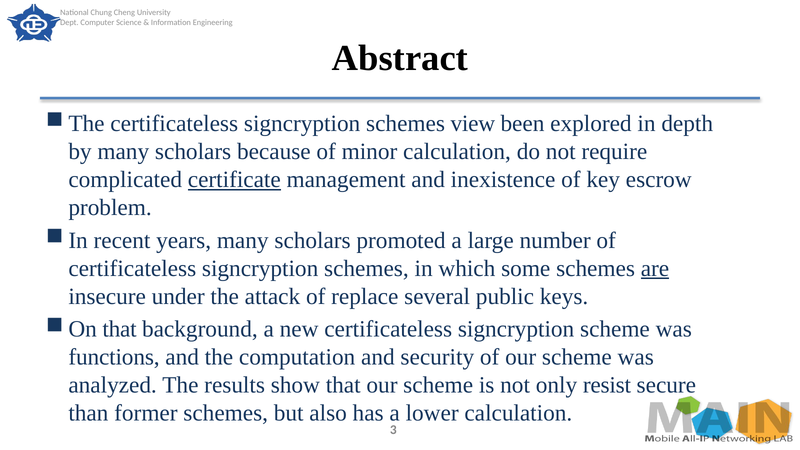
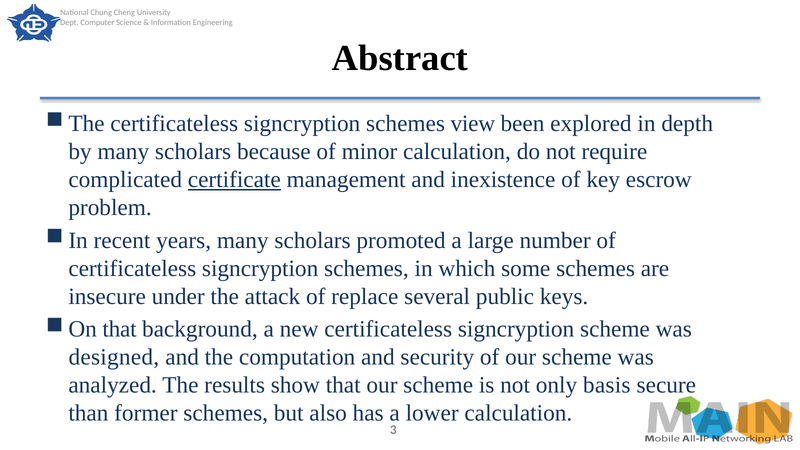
are underline: present -> none
functions: functions -> designed
resist: resist -> basis
